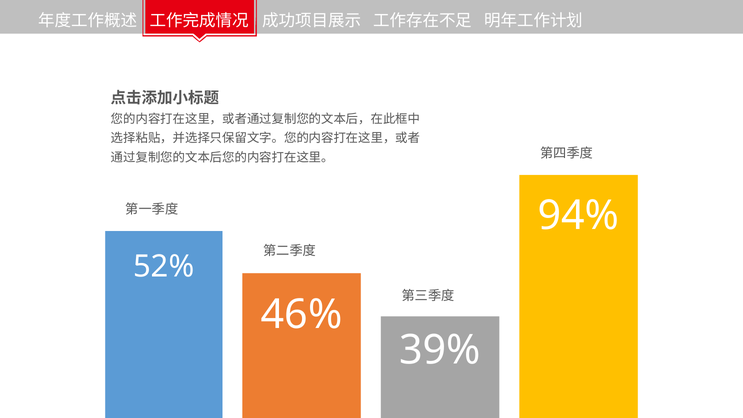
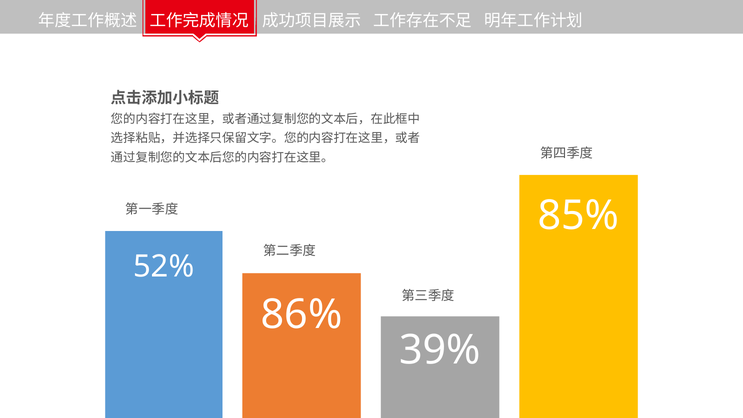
94%: 94% -> 85%
46%: 46% -> 86%
